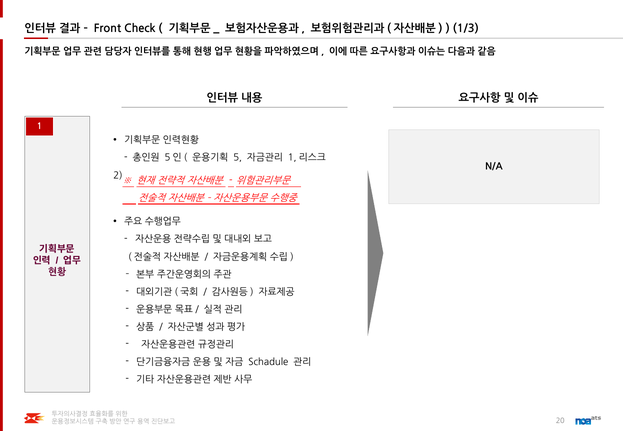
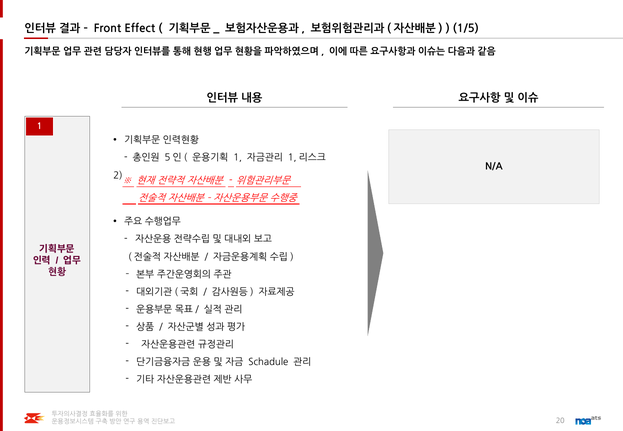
Check: Check -> Effect
1/3: 1/3 -> 1/5
5 at (238, 158): 5 -> 1
